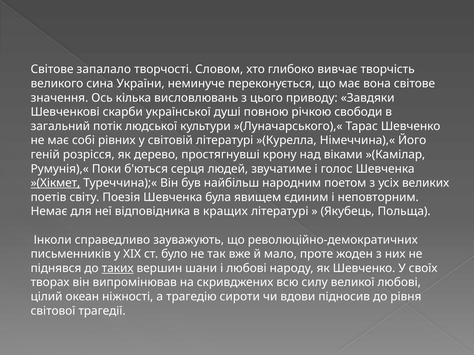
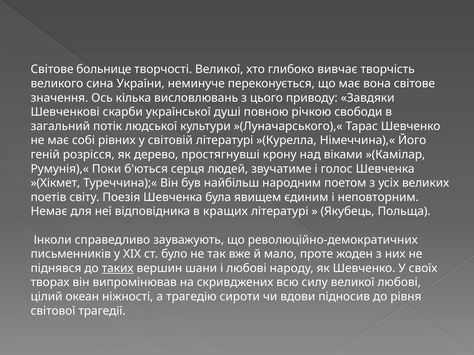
запалало: запалало -> больнице
творчості Словом: Словом -> Великої
»(Хікмет underline: present -> none
